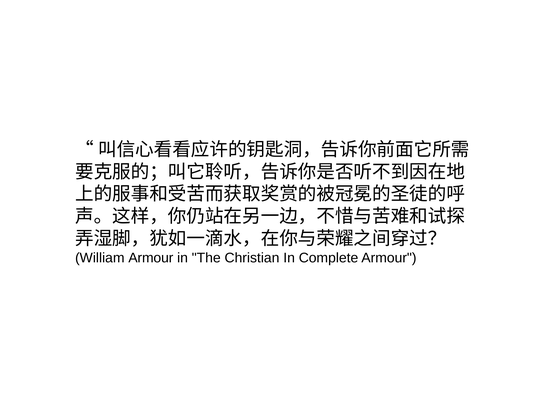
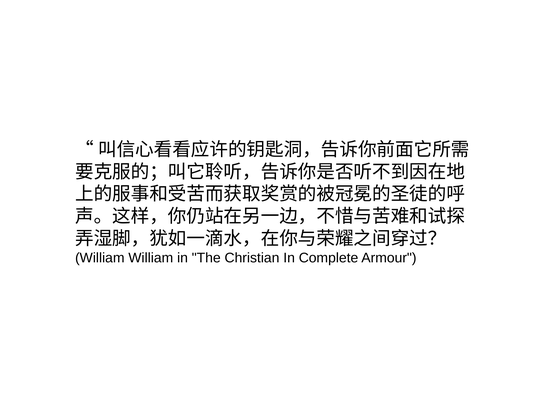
William Armour: Armour -> William
